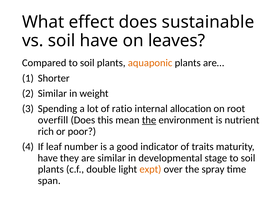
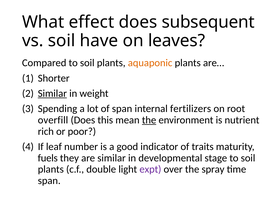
sustainable: sustainable -> subsequent
Similar at (52, 93) underline: none -> present
of ratio: ratio -> span
allocation: allocation -> fertilizers
have at (48, 158): have -> fuels
expt colour: orange -> purple
